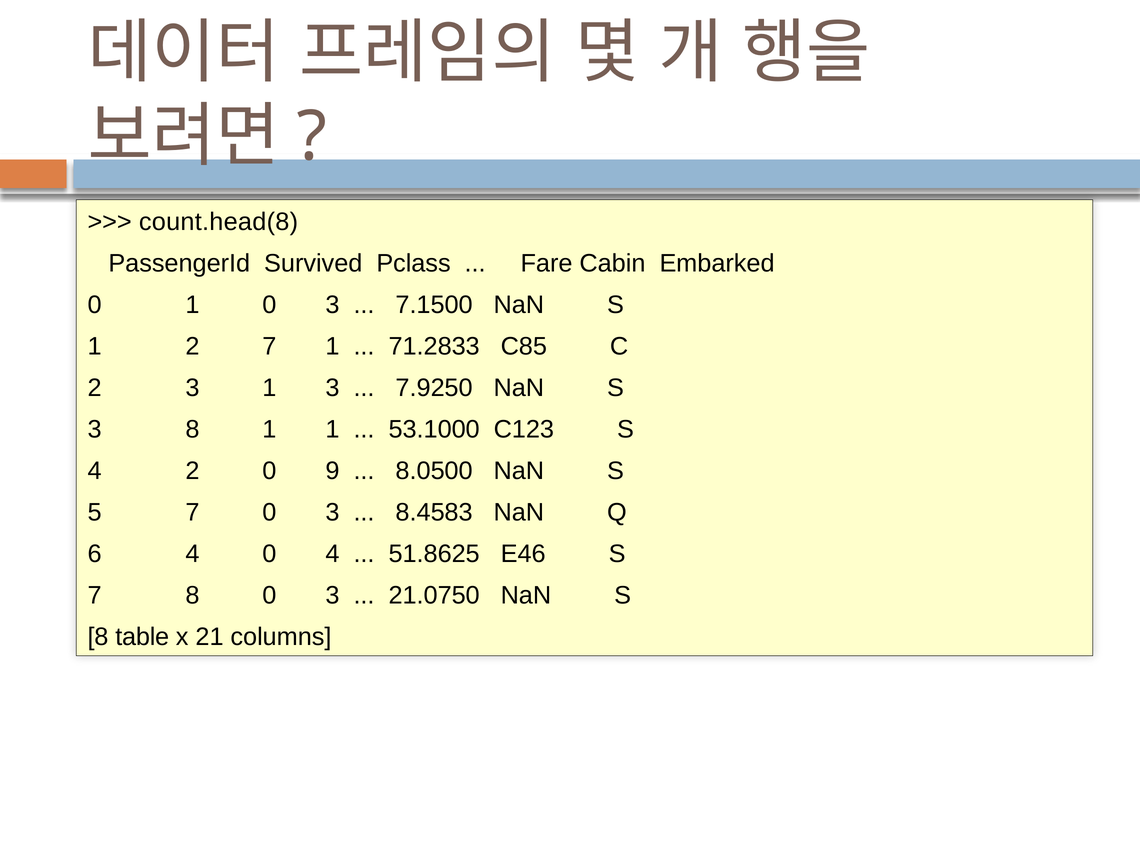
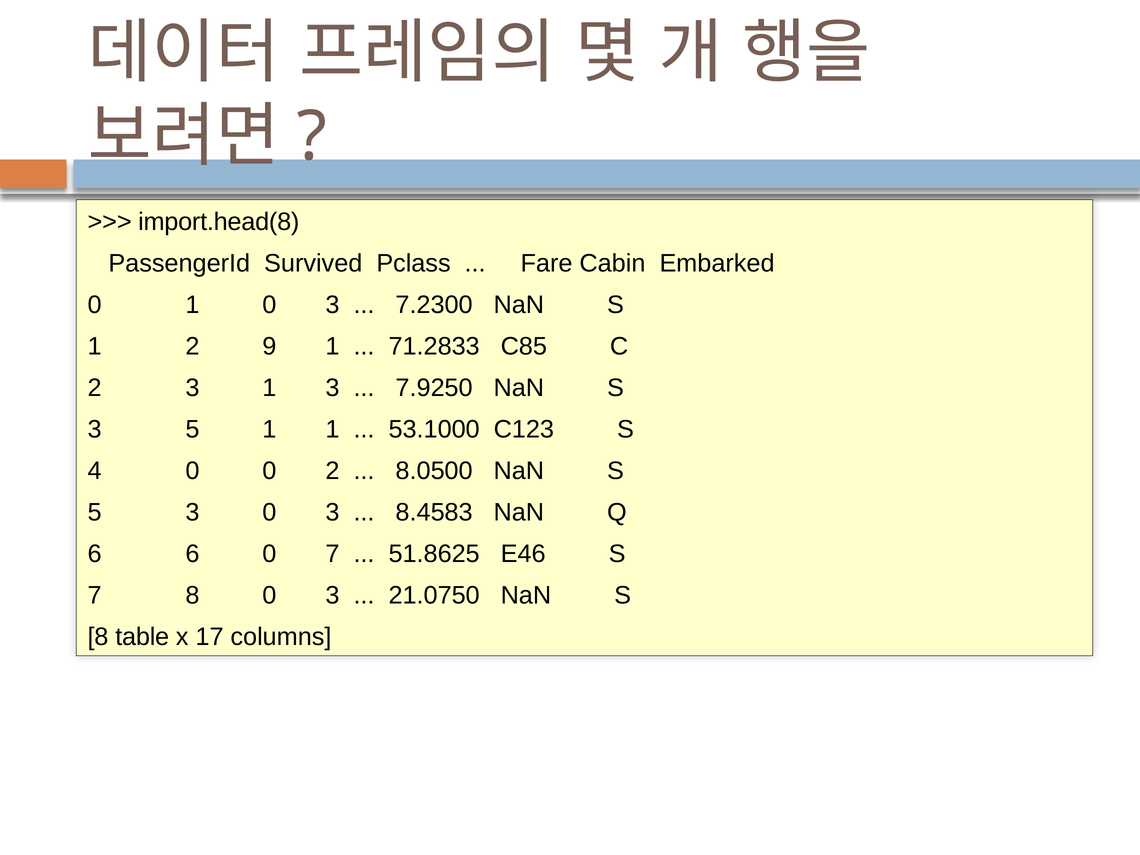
count.head(8: count.head(8 -> import.head(8
7.1500: 7.1500 -> 7.2300
2 7: 7 -> 9
3 8: 8 -> 5
4 2: 2 -> 0
0 9: 9 -> 2
5 7: 7 -> 3
6 4: 4 -> 6
0 4: 4 -> 7
21: 21 -> 17
